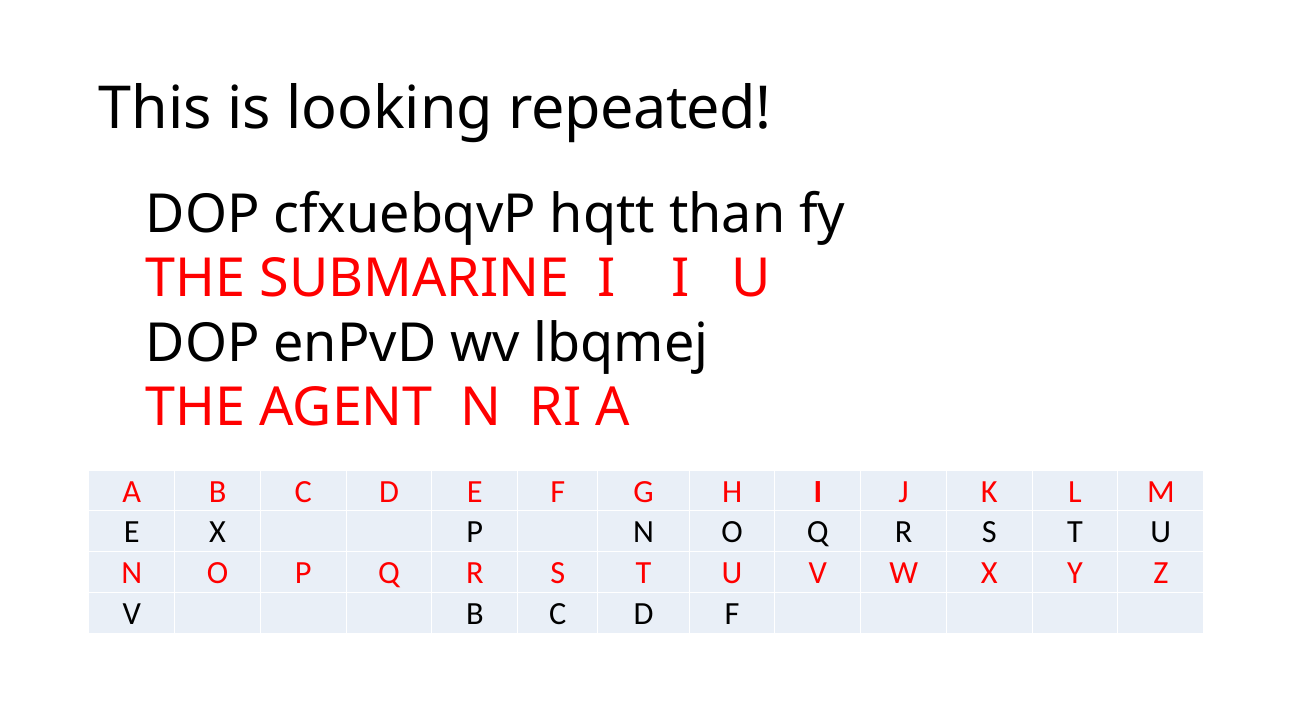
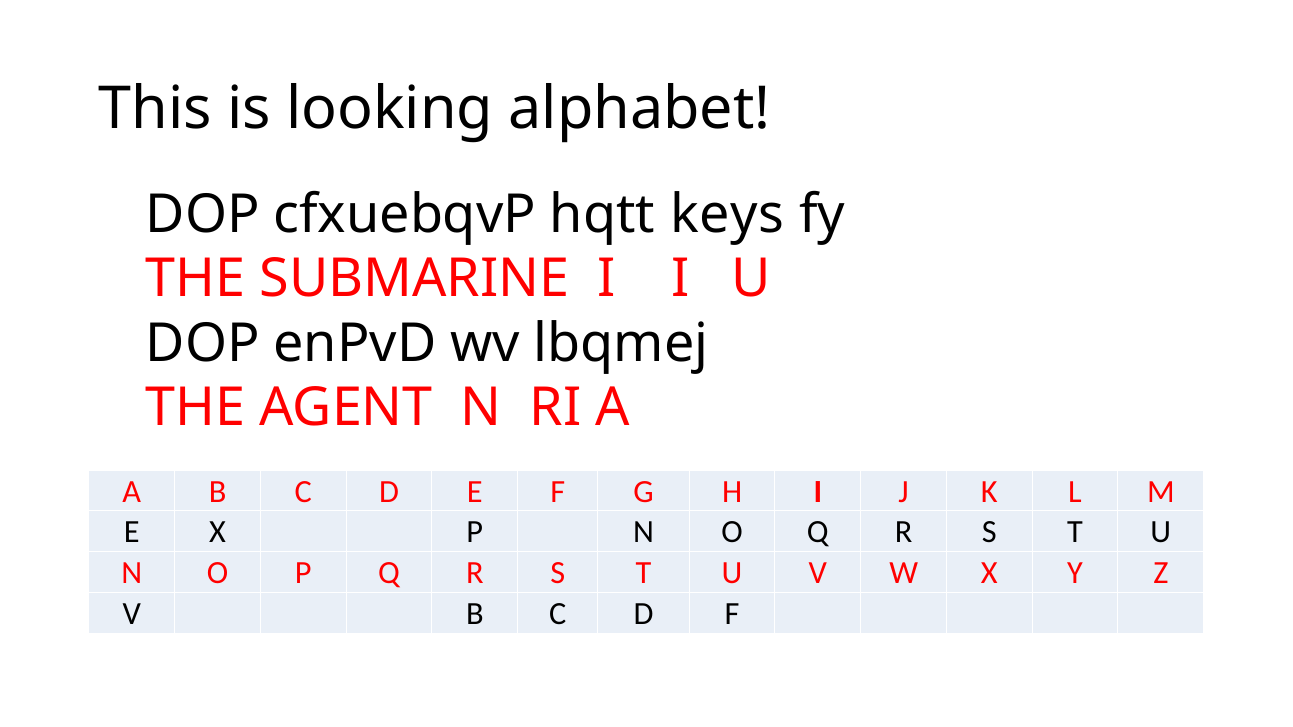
repeated: repeated -> alphabet
than: than -> keys
